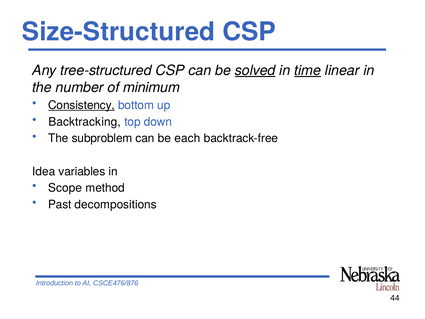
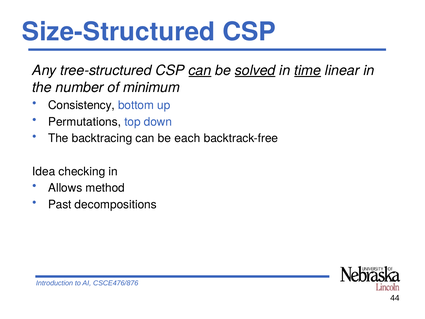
can at (200, 70) underline: none -> present
Consistency underline: present -> none
Backtracking: Backtracking -> Permutations
subproblem: subproblem -> backtracing
variables: variables -> checking
Scope: Scope -> Allows
